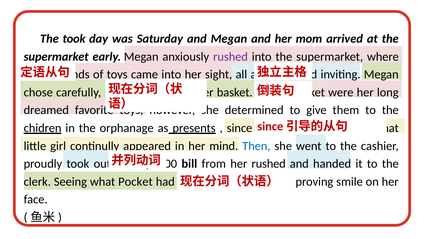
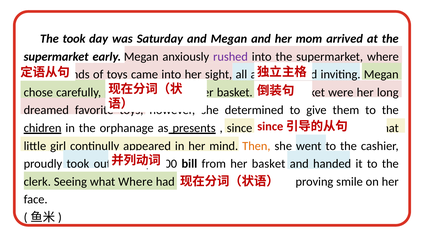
Then colour: blue -> orange
from her rushed: rushed -> basket
what Pocket: Pocket -> Where
